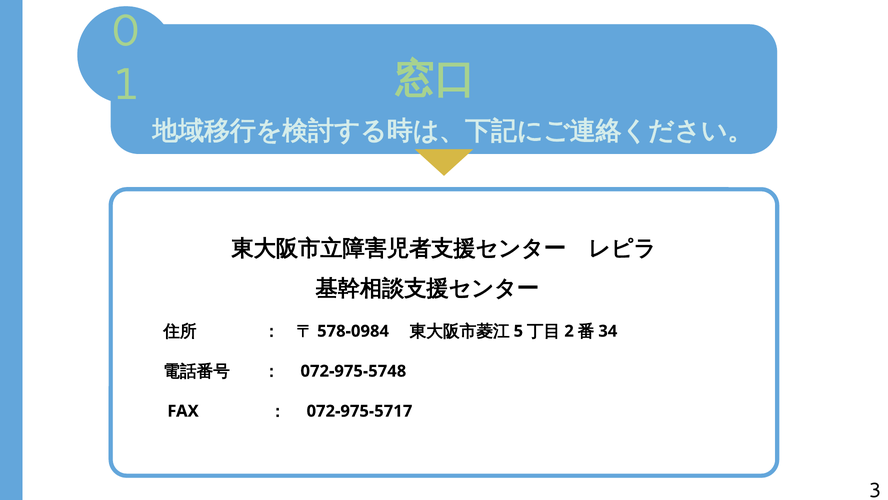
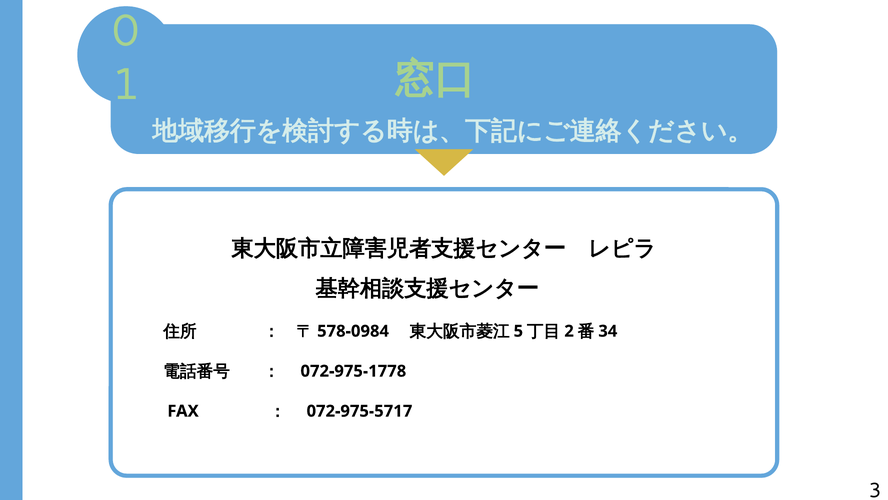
072-975-5748: 072-975-5748 -> 072-975-1778
